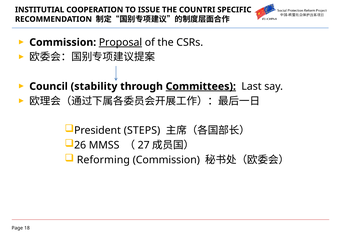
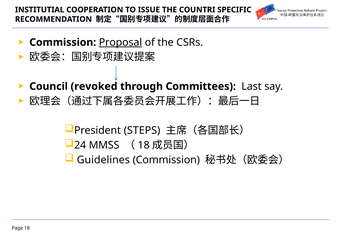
stability: stability -> revoked
Committees underline: present -> none
26: 26 -> 24
27 at (144, 145): 27 -> 18
Reforming: Reforming -> Guidelines
